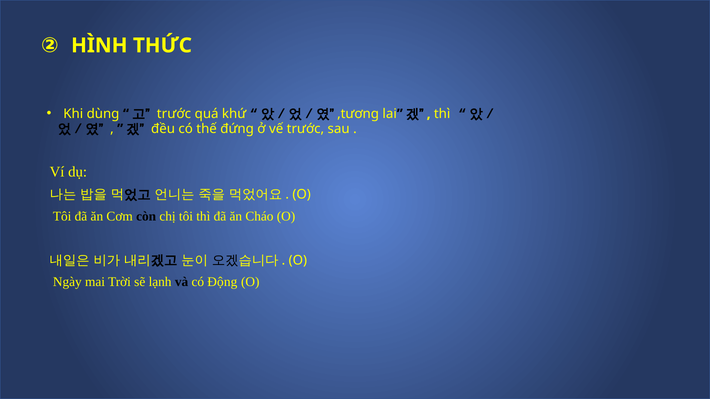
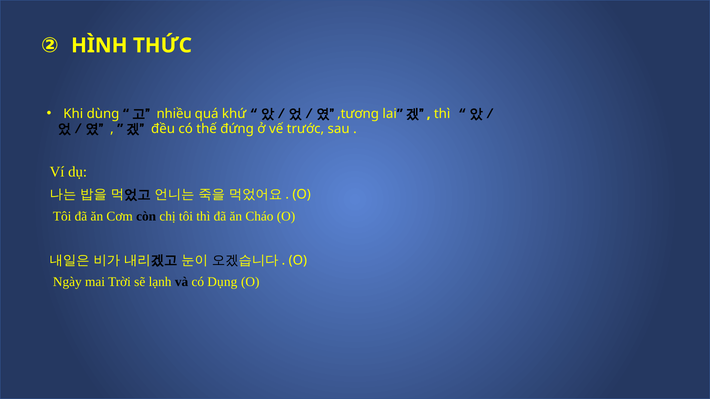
trước at (174, 114): trước -> nhiều
Động: Động -> Dụng
